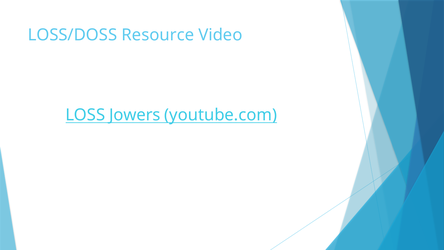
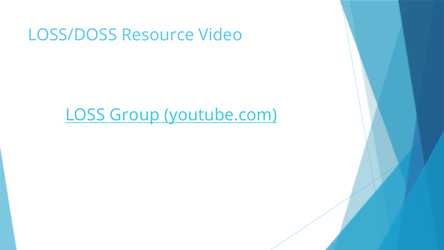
Jowers: Jowers -> Group
